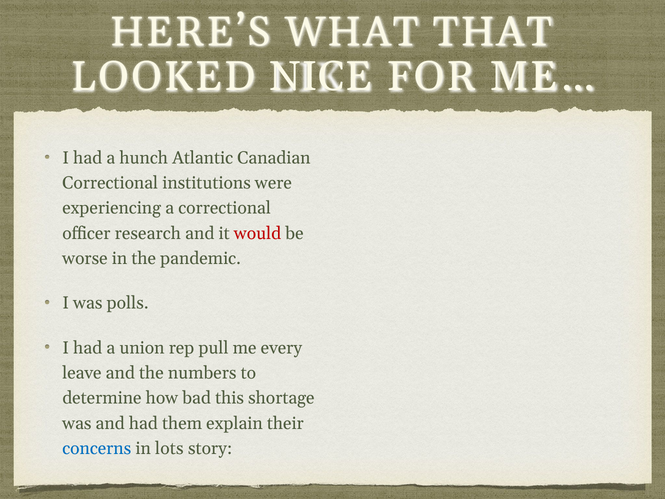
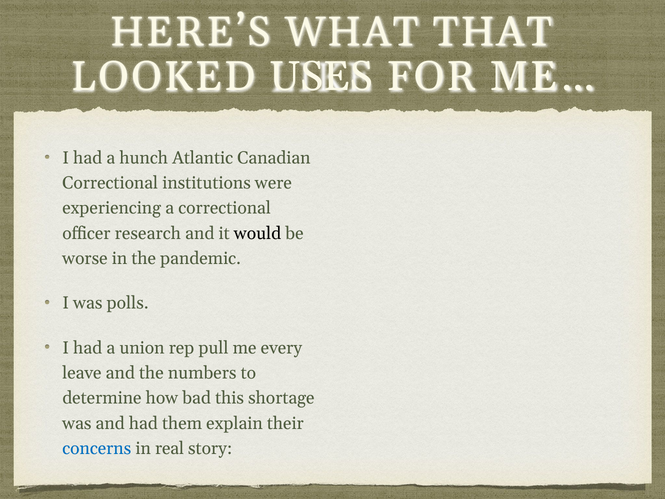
NICE: NICE -> USES
would colour: red -> black
lots: lots -> real
